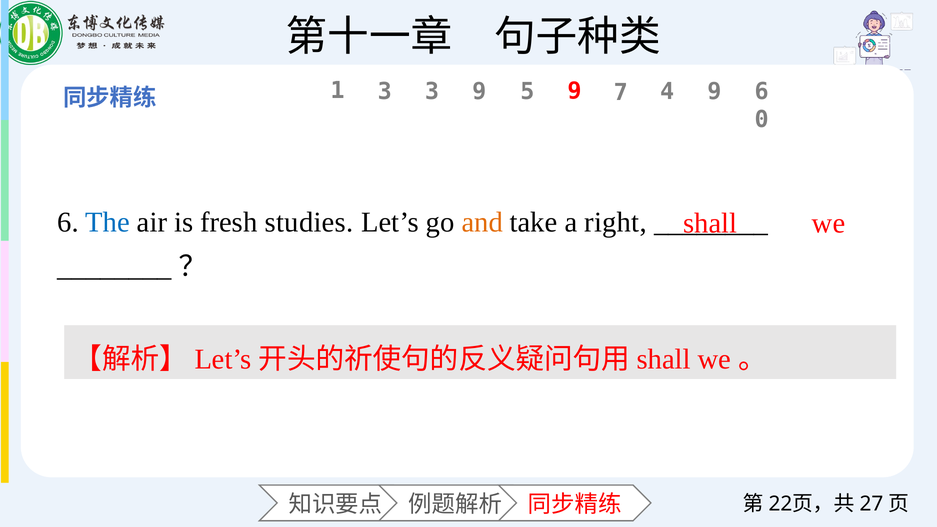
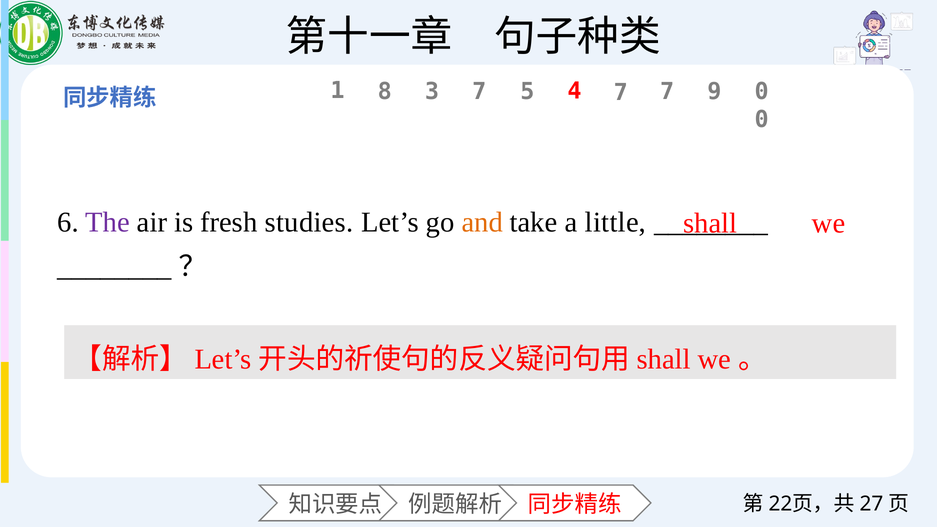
1 3: 3 -> 8
3 9: 9 -> 7
5 9: 9 -> 4
7 4: 4 -> 7
9 6: 6 -> 0
The colour: blue -> purple
right: right -> little
